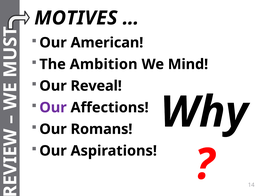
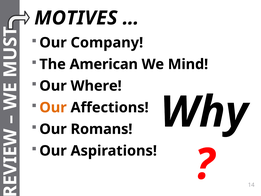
American: American -> Company
Ambition: Ambition -> American
Reveal: Reveal -> Where
Our at (53, 107) colour: purple -> orange
